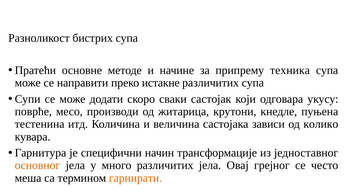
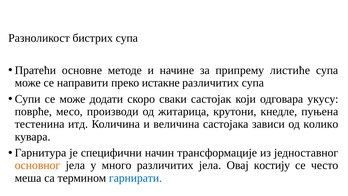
техника: техника -> листиће
грејног: грејног -> костију
гарнирати colour: orange -> blue
